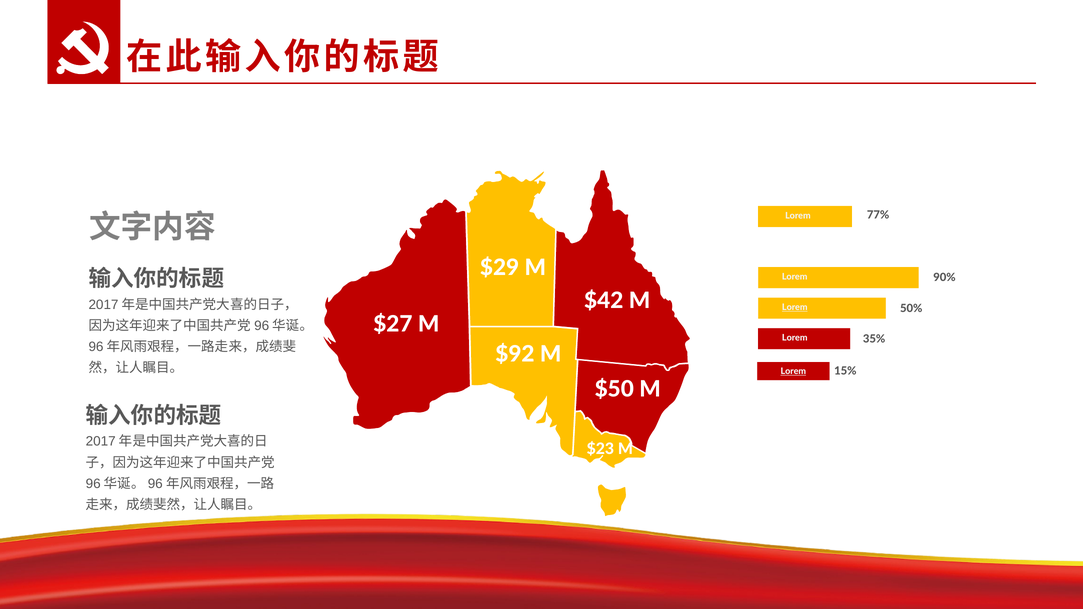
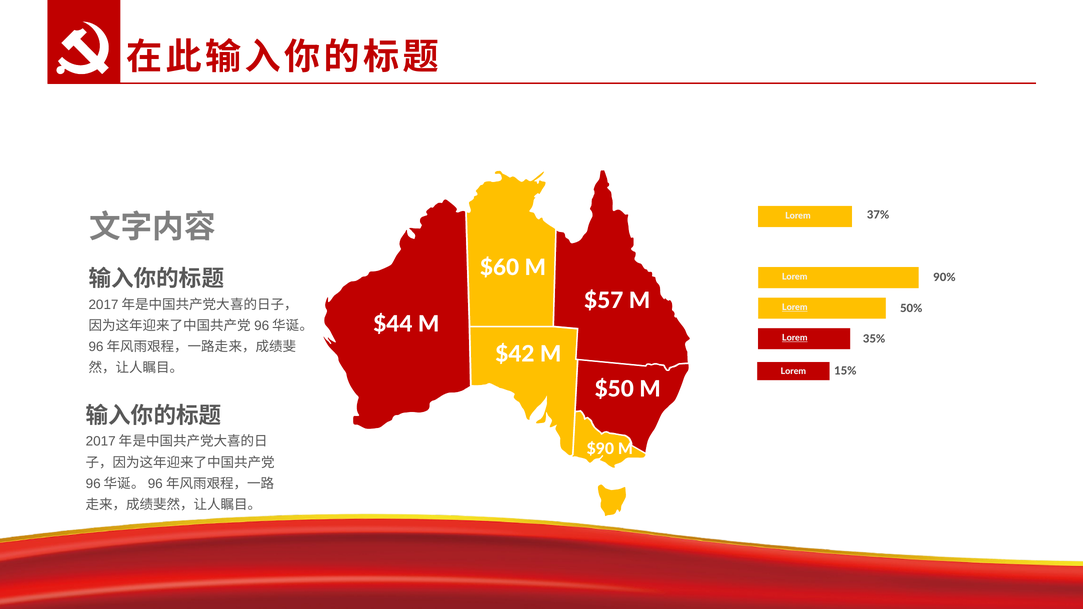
77%: 77% -> 37%
$29: $29 -> $60
$42: $42 -> $57
$27: $27 -> $44
Lorem at (795, 338) underline: none -> present
$92: $92 -> $42
Lorem at (793, 372) underline: present -> none
$23: $23 -> $90
